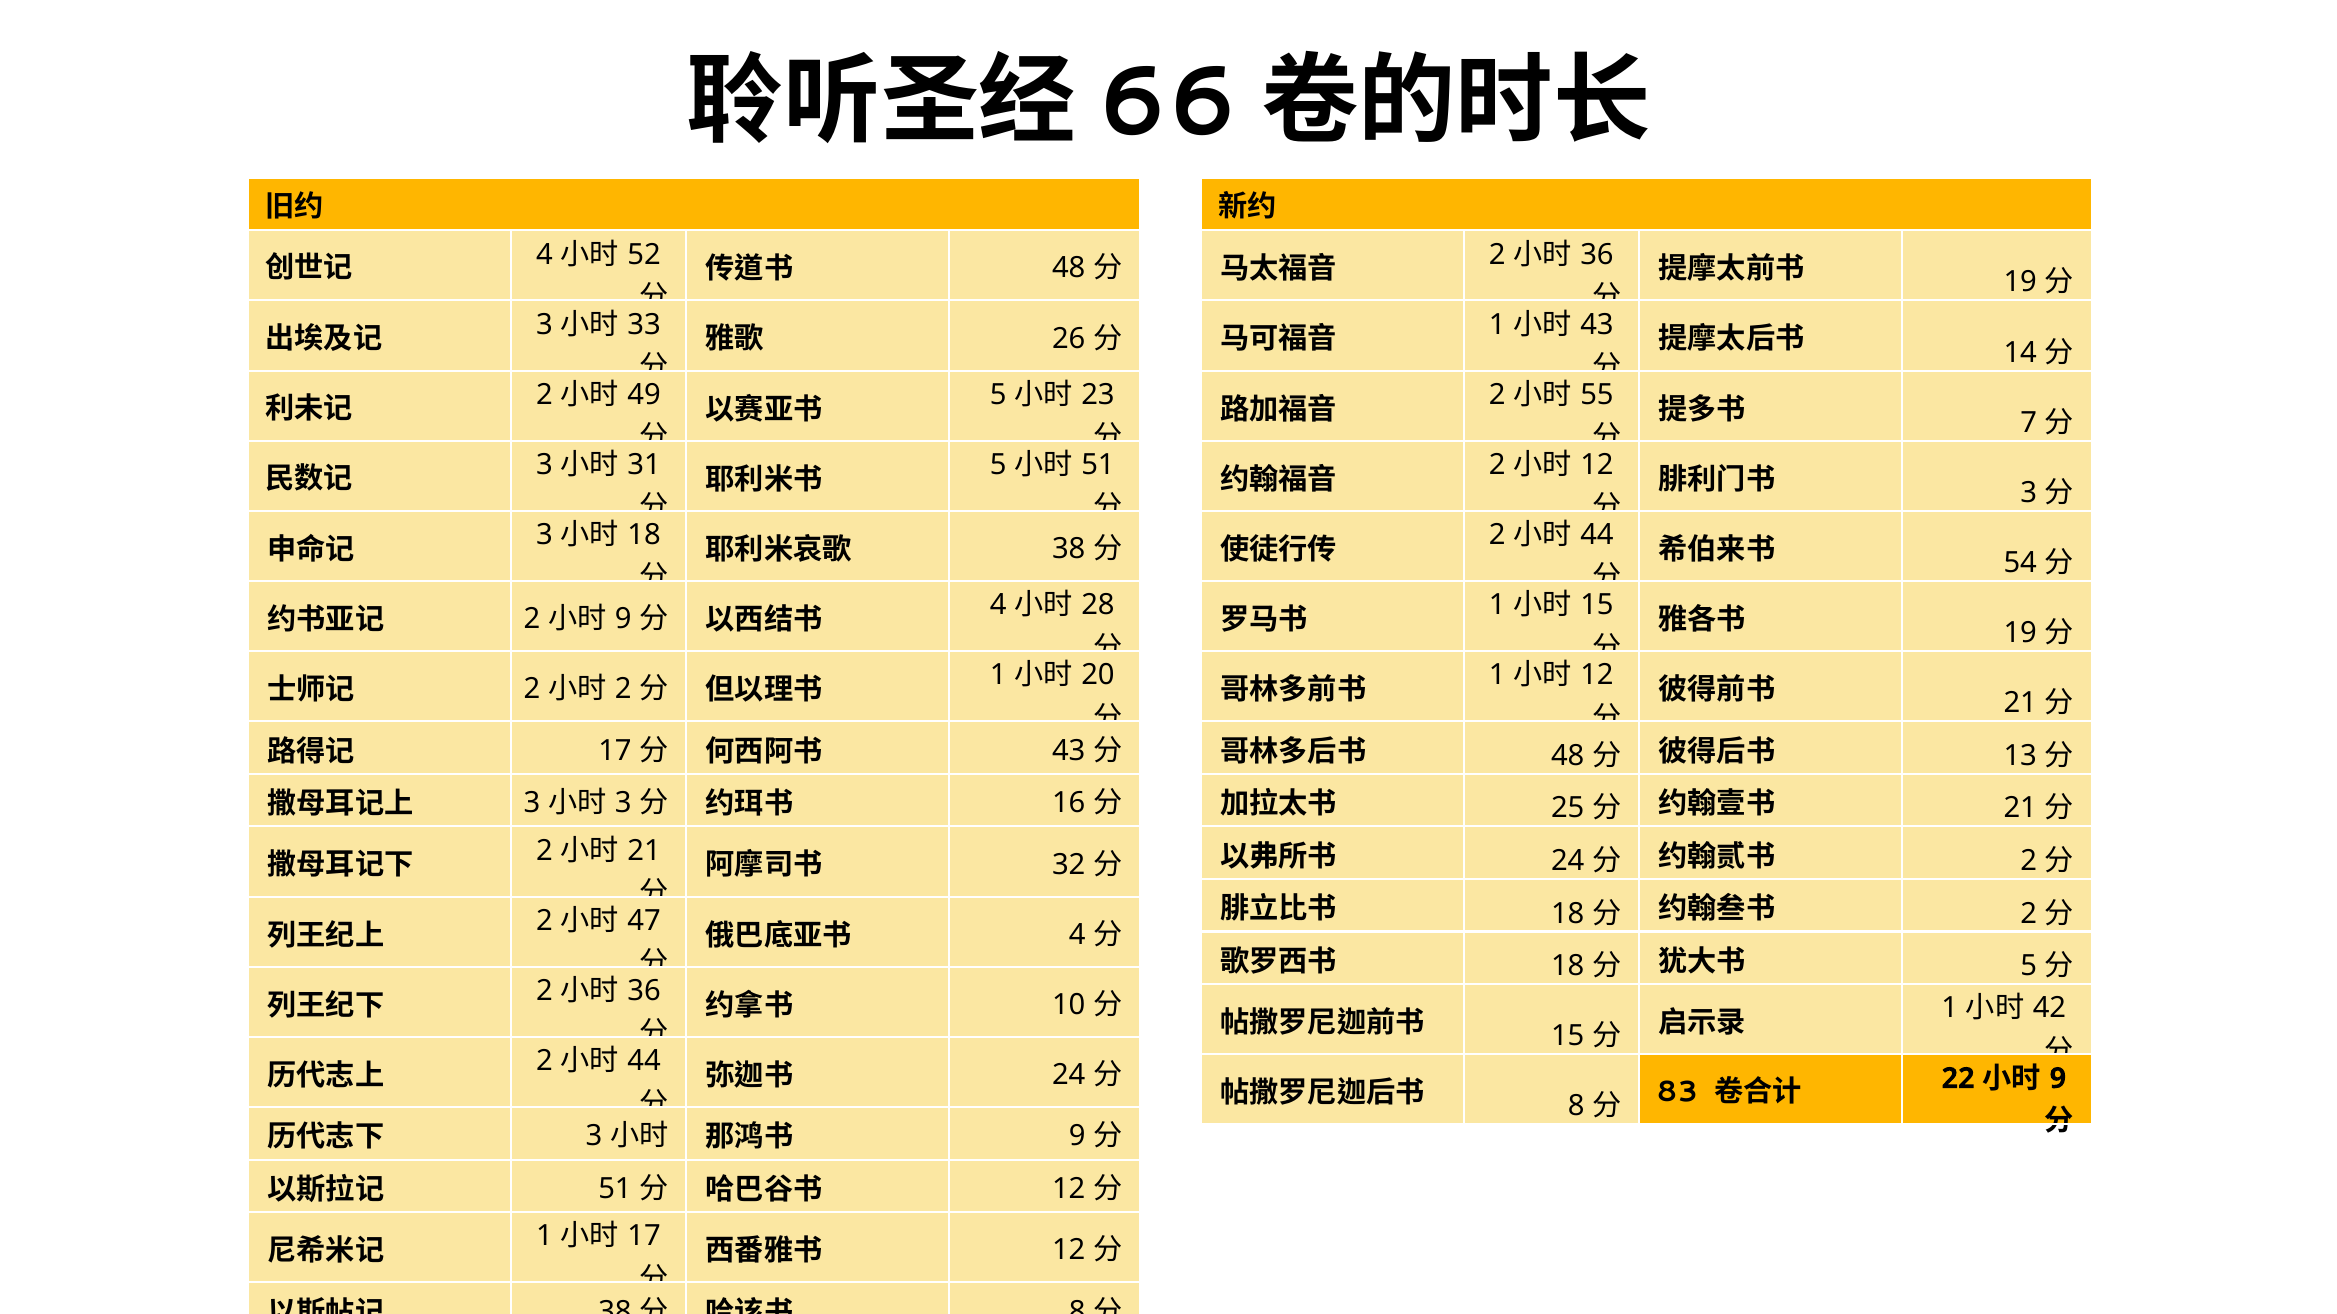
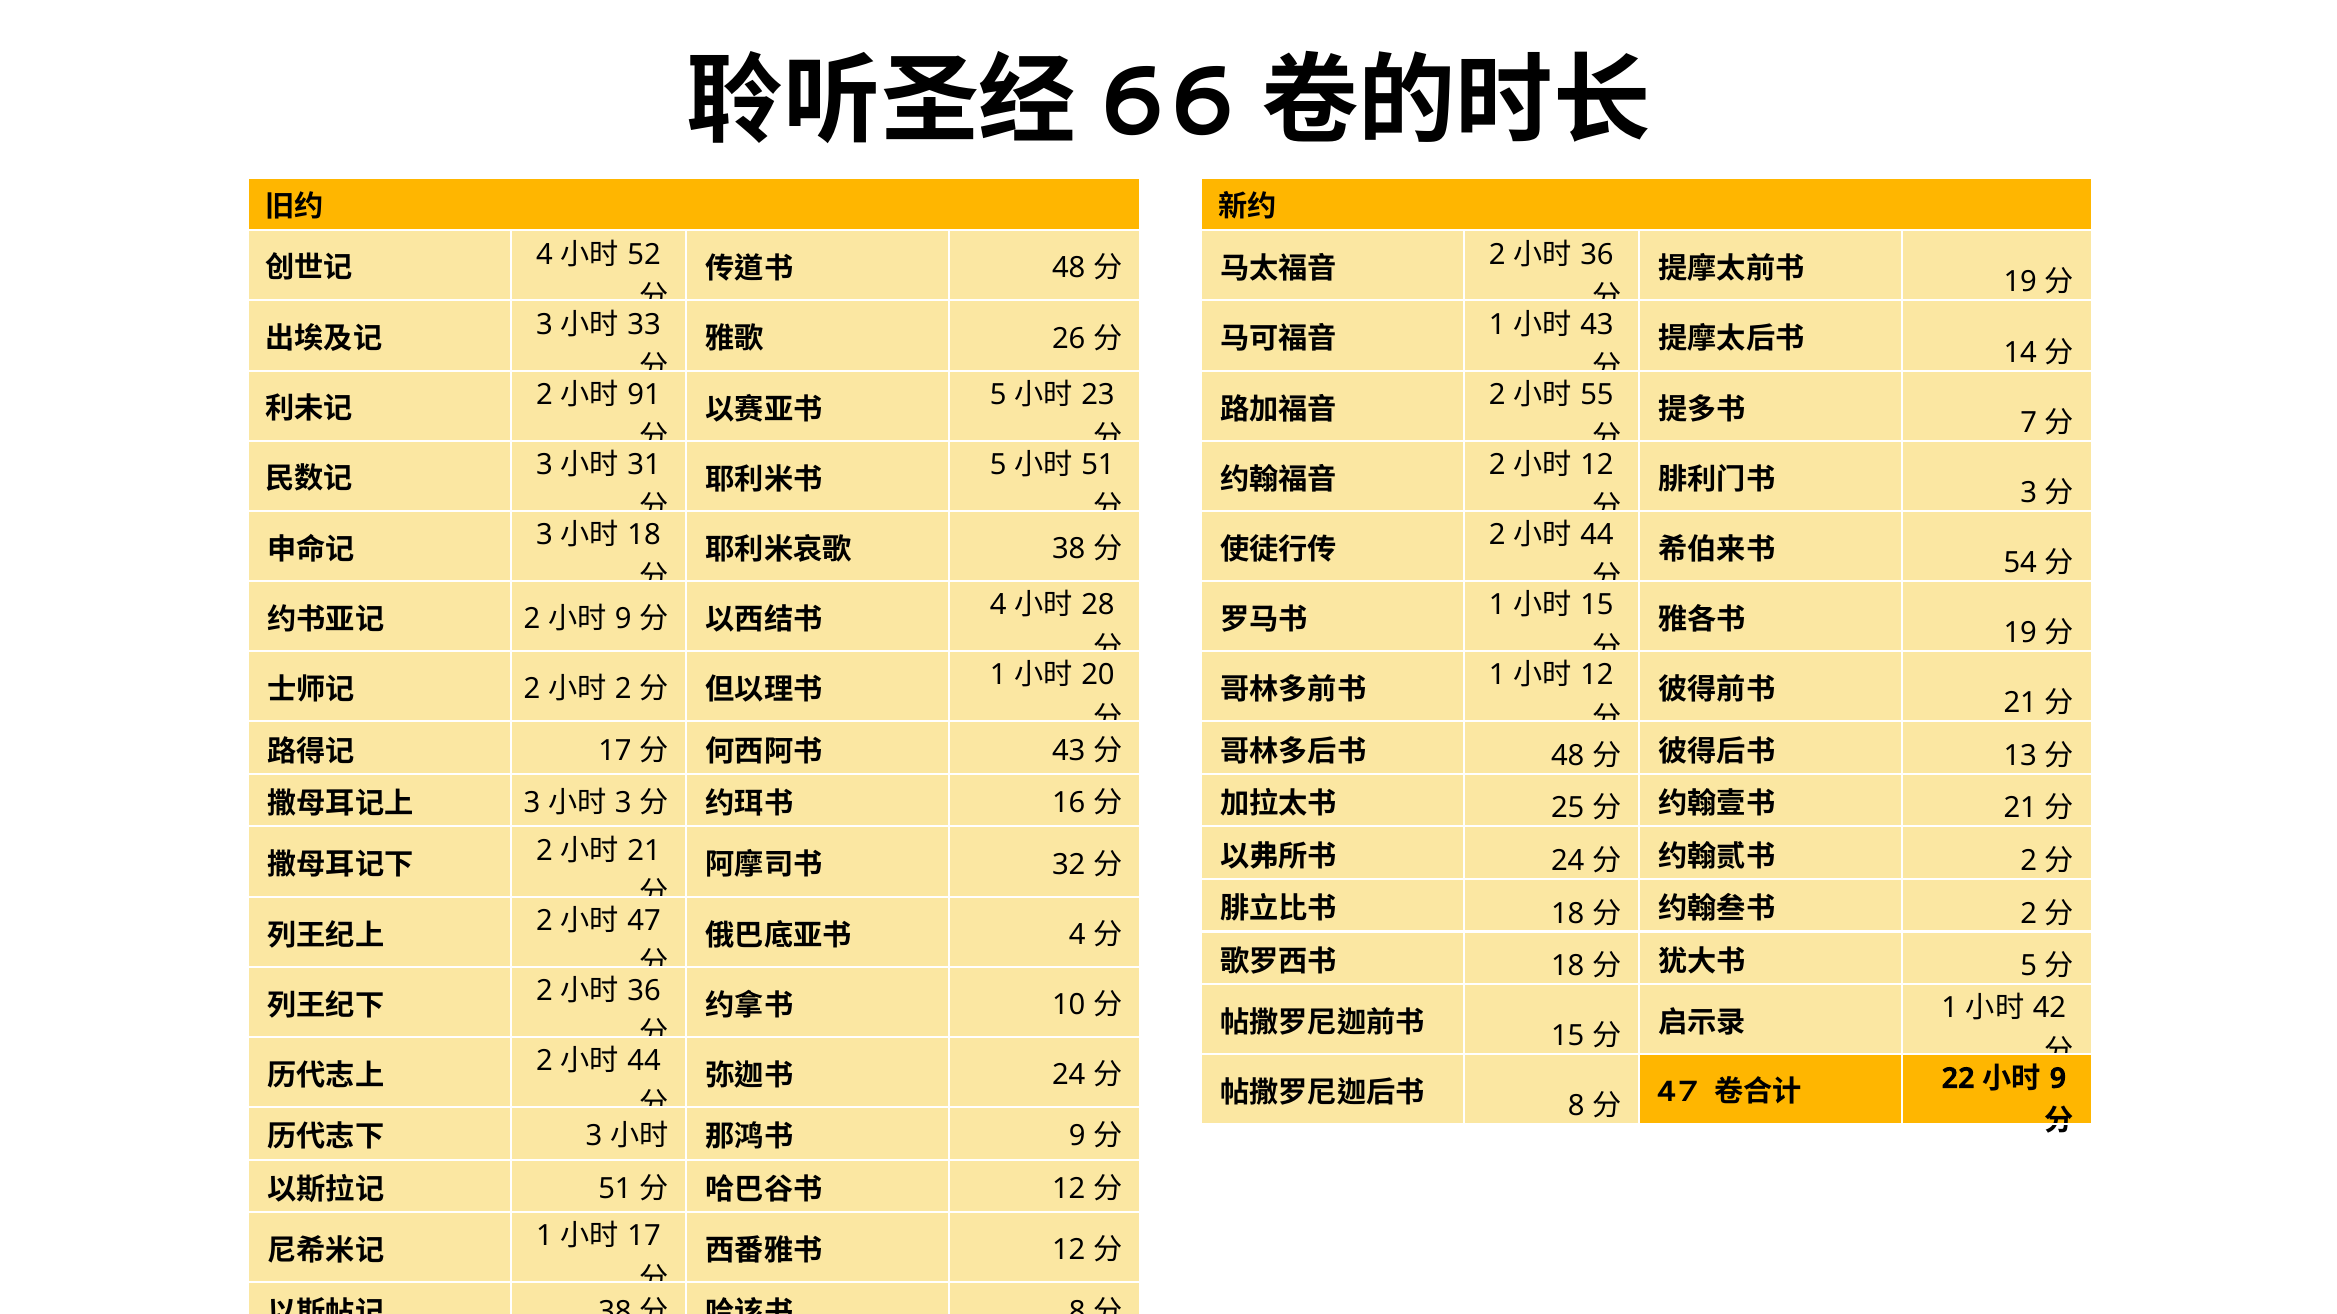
49: 49 -> 91
83 at (1677, 1092): 83 -> 47
